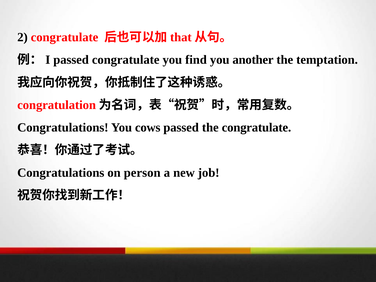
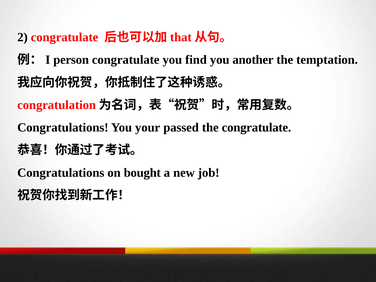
passed at (71, 60): passed -> person
cows: cows -> your
person: person -> bought
